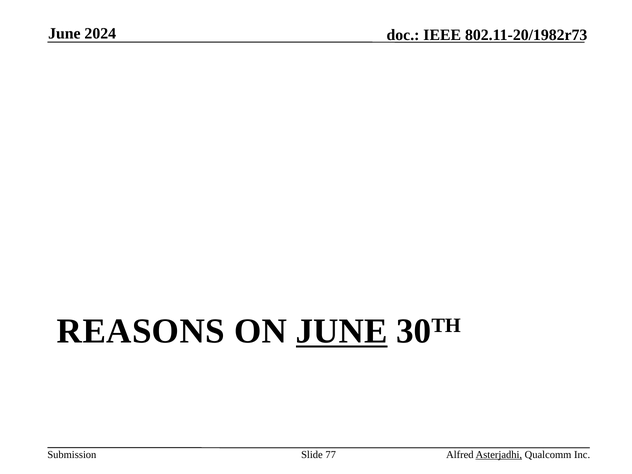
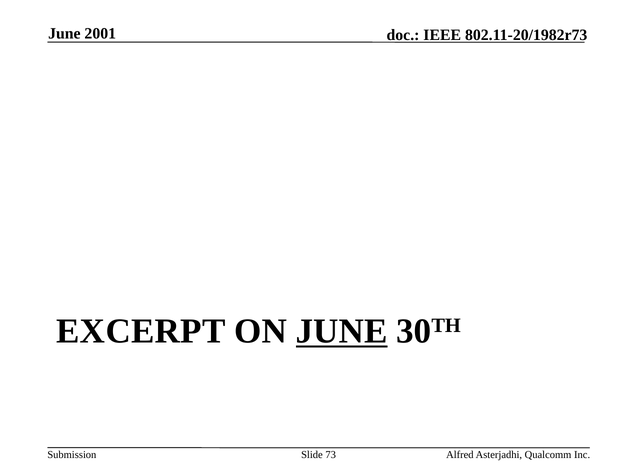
2024: 2024 -> 2001
REASONS: REASONS -> EXCERPT
77: 77 -> 73
Asterjadhi underline: present -> none
